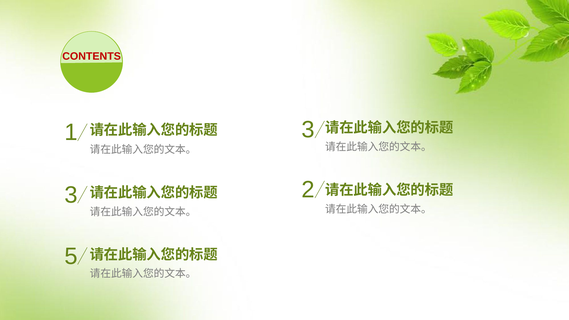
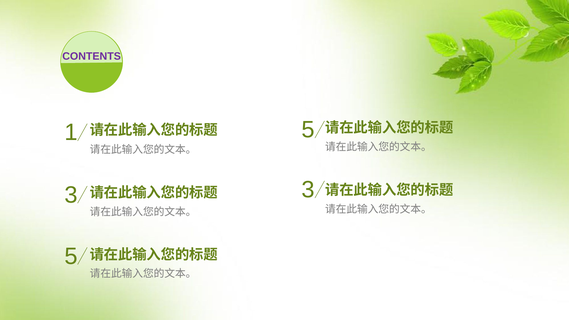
CONTENTS colour: red -> purple
1 3: 3 -> 5
3 2: 2 -> 3
